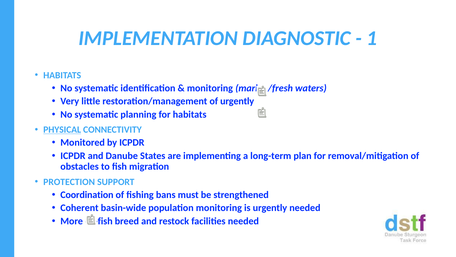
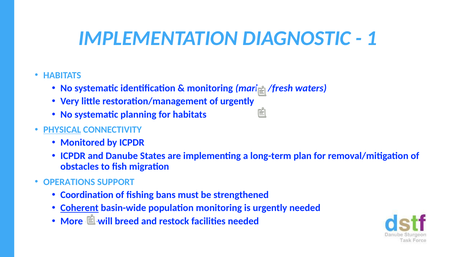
PROTECTION: PROTECTION -> OPERATIONS
Coherent underline: none -> present
ex-fish: ex-fish -> ex-will
